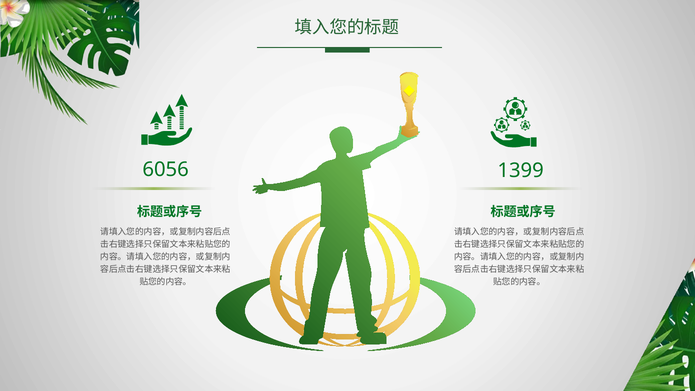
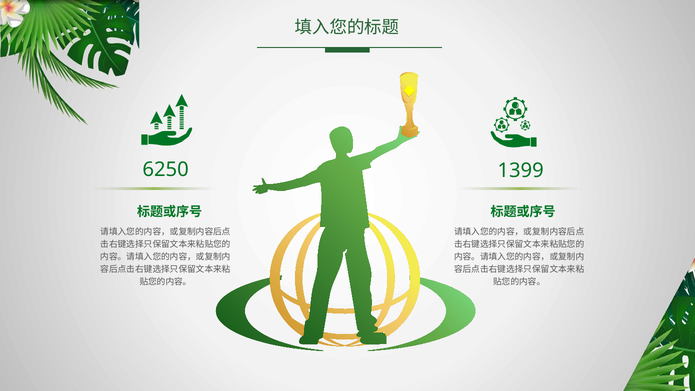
6056: 6056 -> 6250
